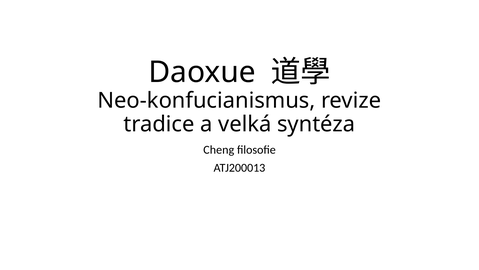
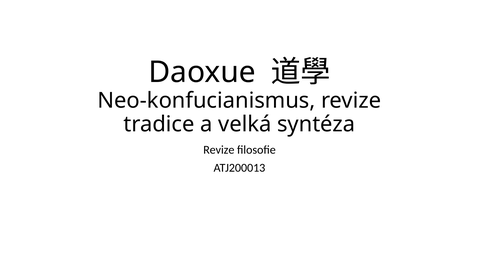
Cheng at (219, 150): Cheng -> Revize
